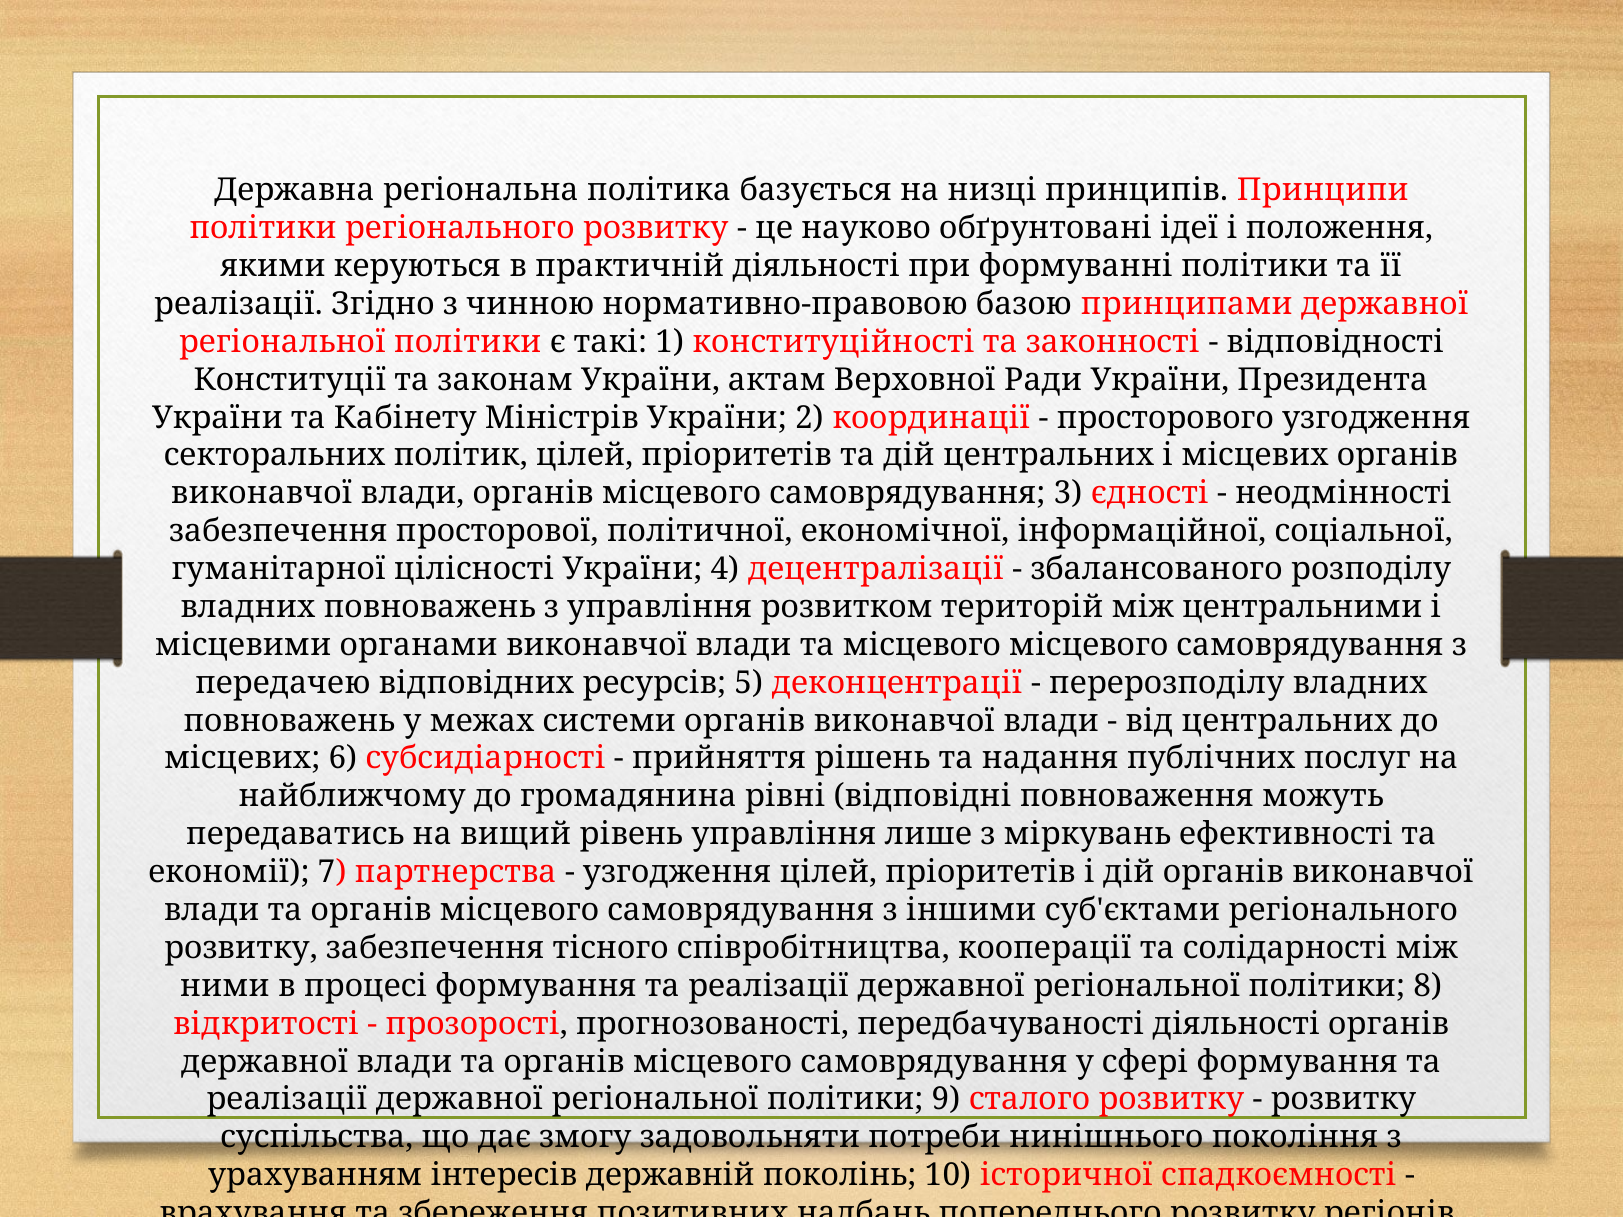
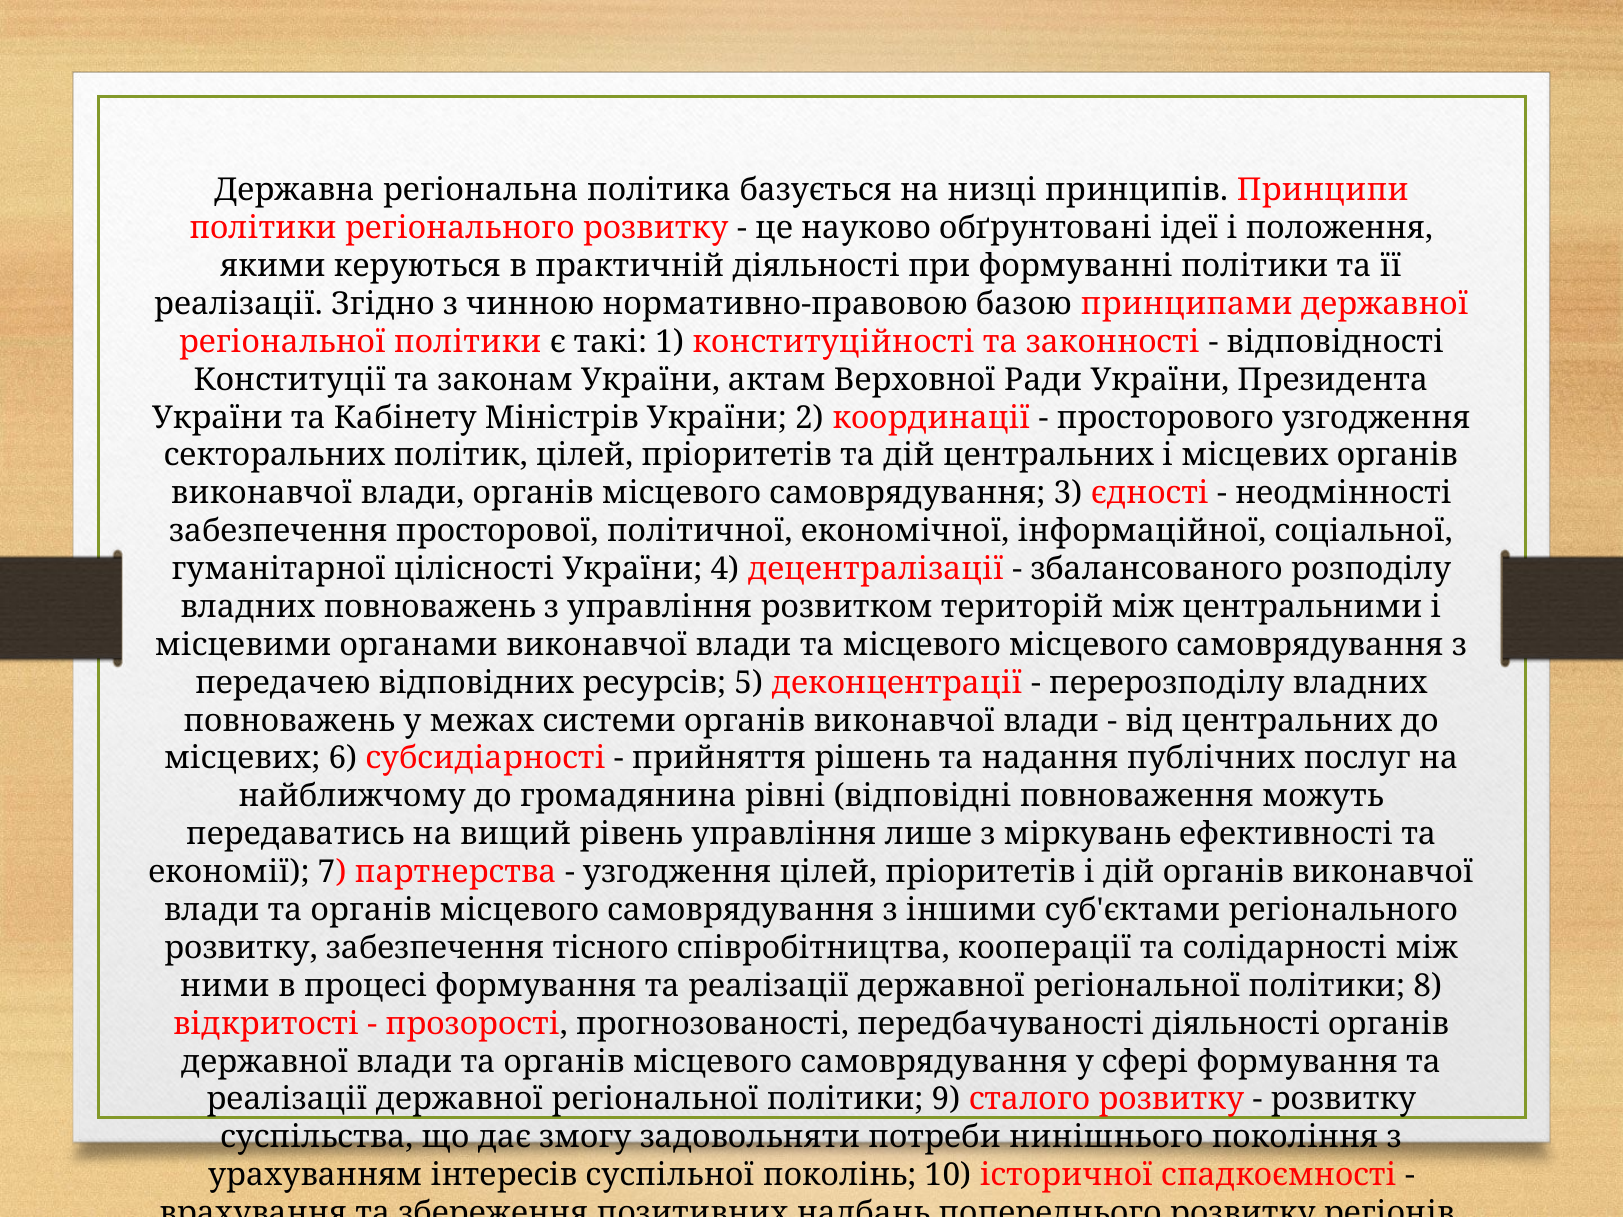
державній: державній -> суспільної
